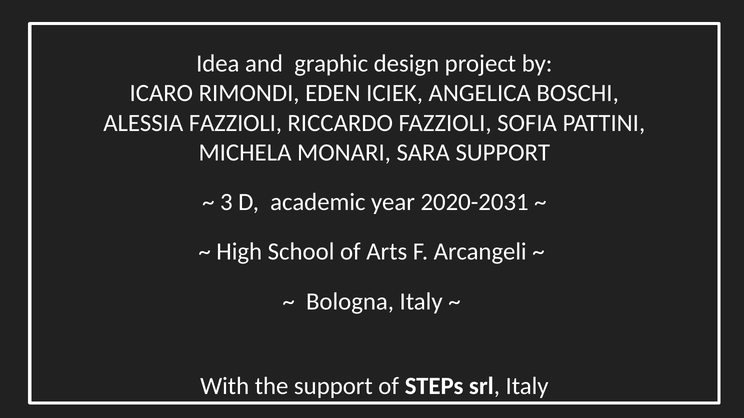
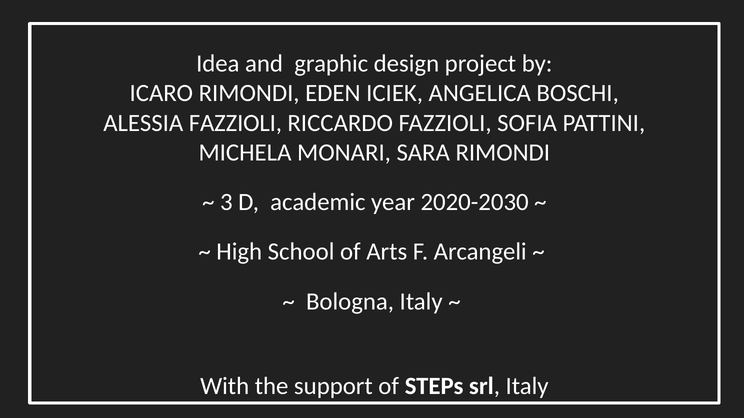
SARA SUPPORT: SUPPORT -> RIMONDI
2020-2031: 2020-2031 -> 2020-2030
